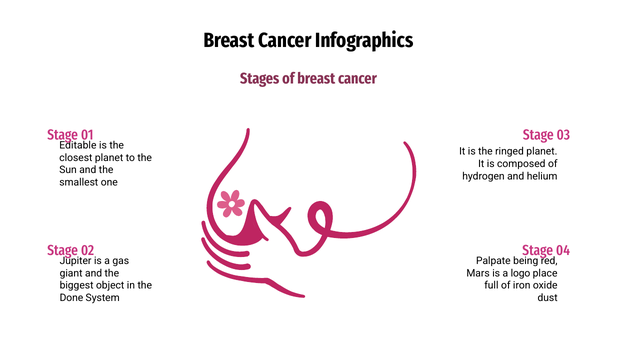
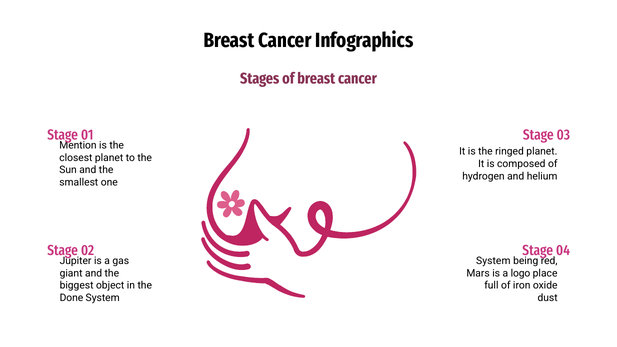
Editable: Editable -> Mention
Palpate at (493, 261): Palpate -> System
